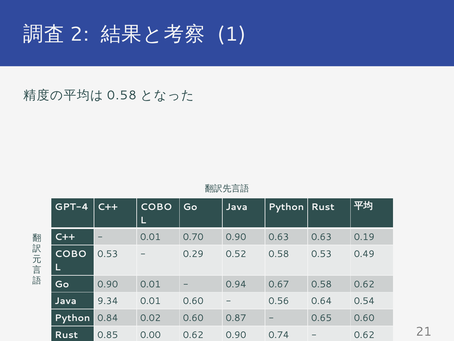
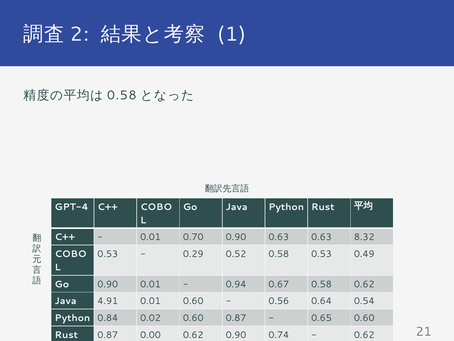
0.19: 0.19 -> 8.32
9.34: 9.34 -> 4.91
Rust 0.85: 0.85 -> 0.87
